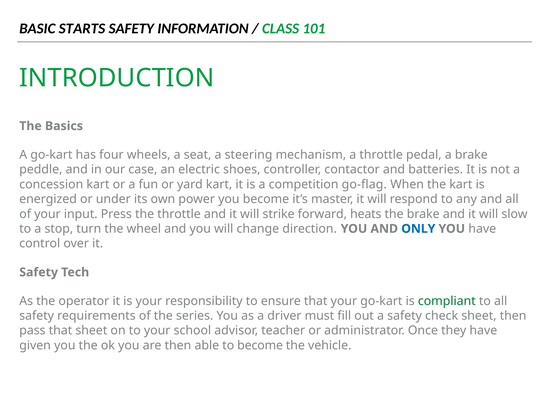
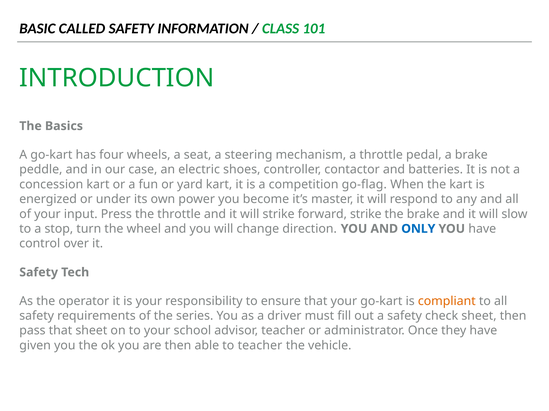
STARTS: STARTS -> CALLED
forward heats: heats -> strike
compliant colour: green -> orange
to become: become -> teacher
